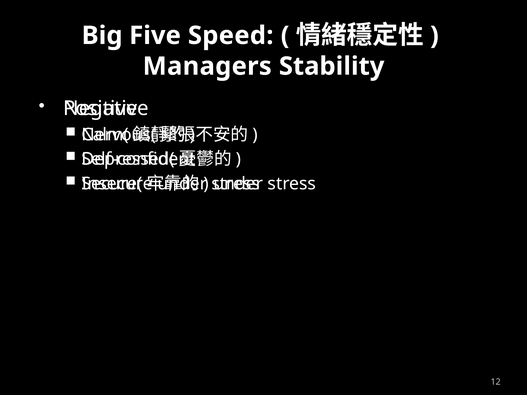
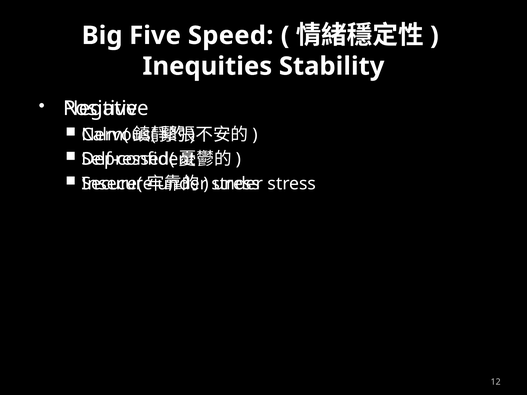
Managers: Managers -> Inequities
